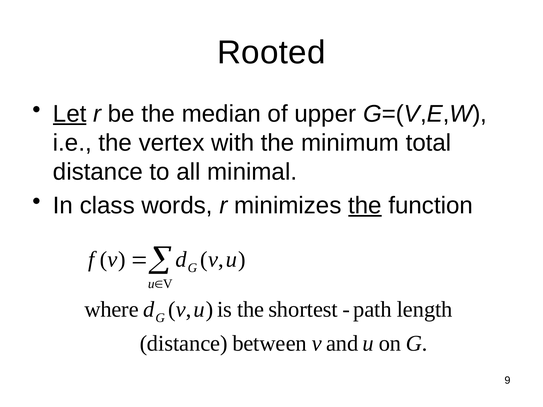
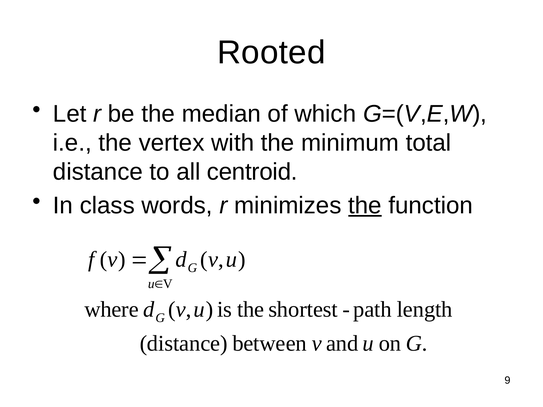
Let underline: present -> none
upper: upper -> which
minimal: minimal -> centroid
